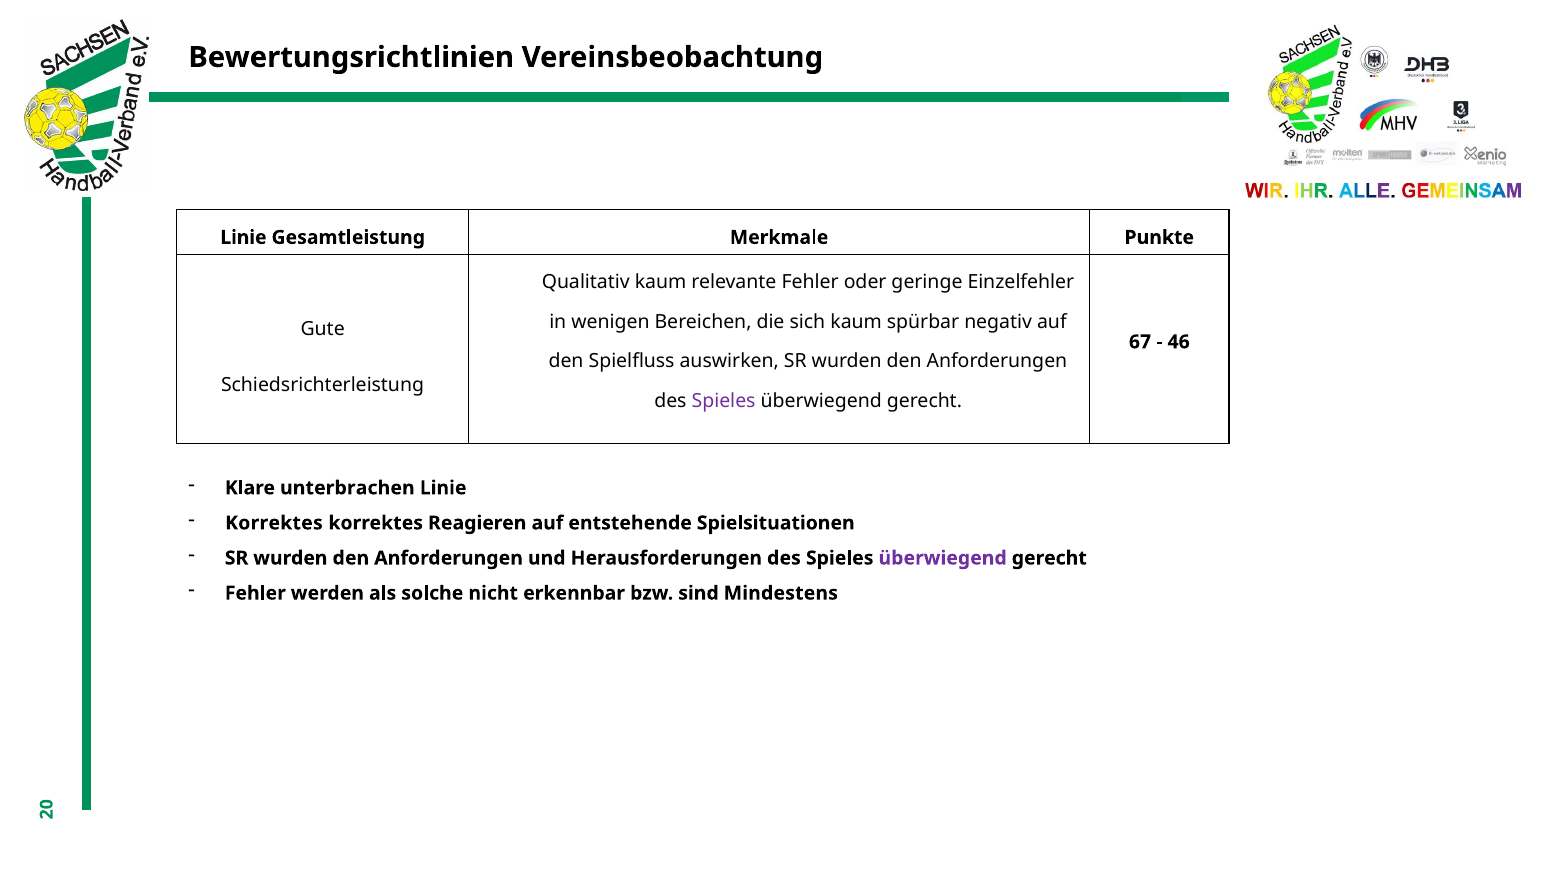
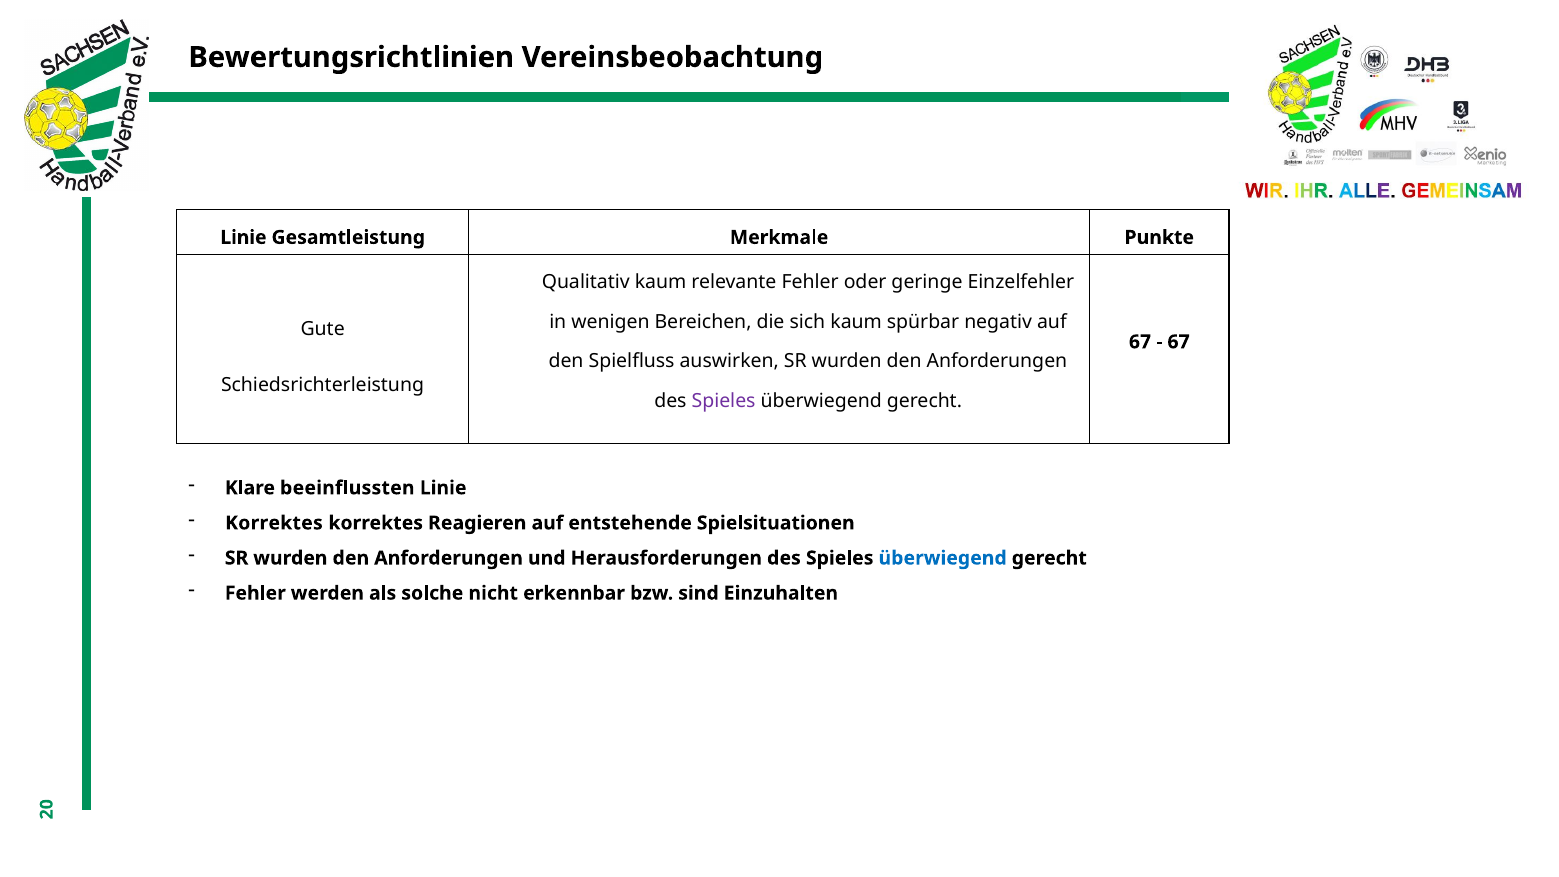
46 at (1179, 342): 46 -> 67
unterbrachen: unterbrachen -> beeinflussten
überwiegend at (943, 558) colour: purple -> blue
Mindestens: Mindestens -> Einzuhalten
